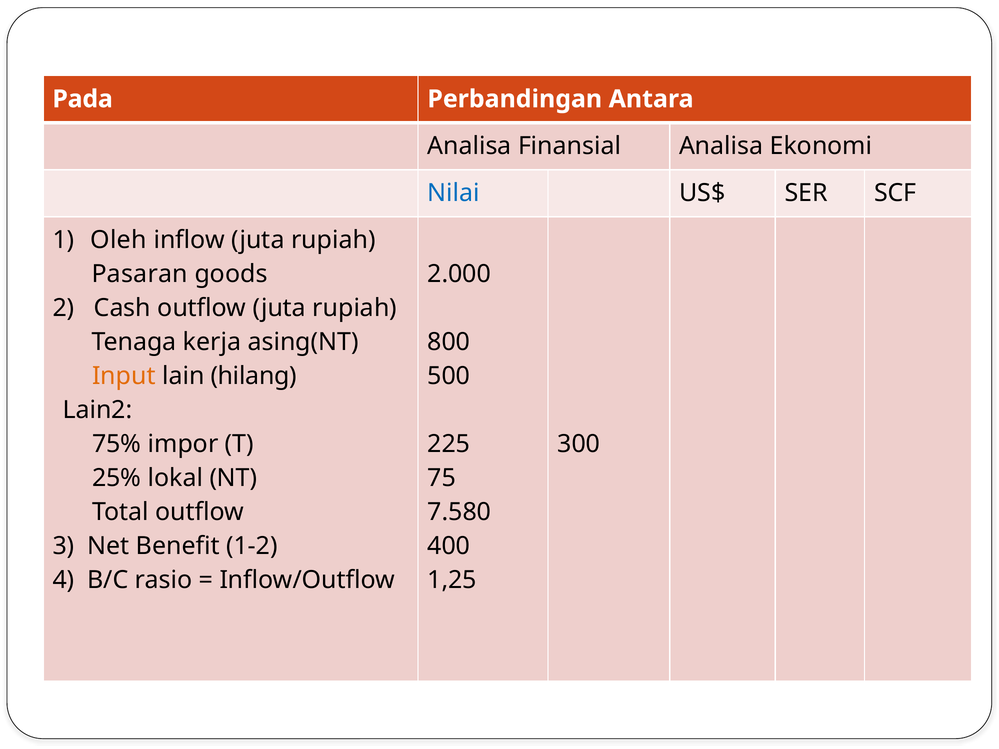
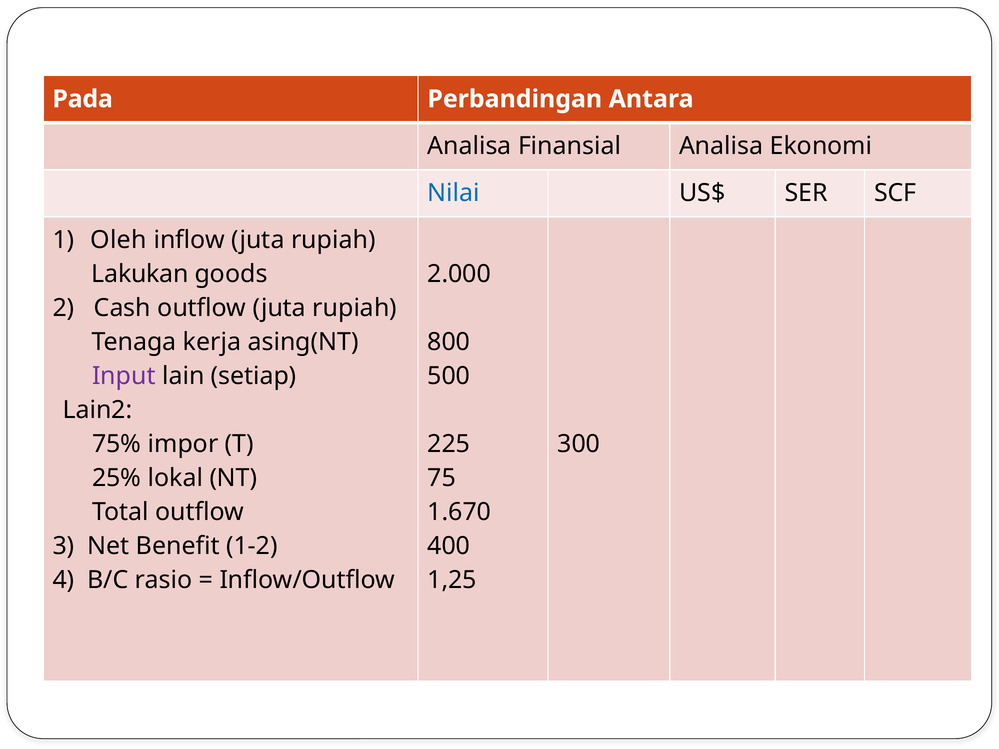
Pasaran: Pasaran -> Lakukan
Input colour: orange -> purple
hilang: hilang -> setiap
7.580: 7.580 -> 1.670
